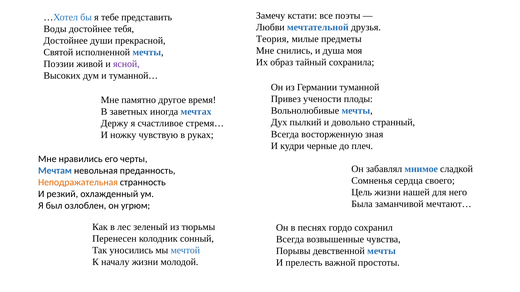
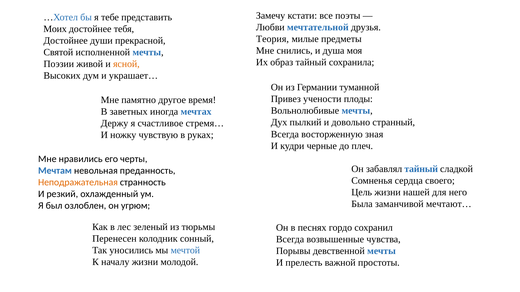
Воды: Воды -> Моих
ясной colour: purple -> orange
туманной…: туманной… -> украшает…
забавлял мнимое: мнимое -> тайный
